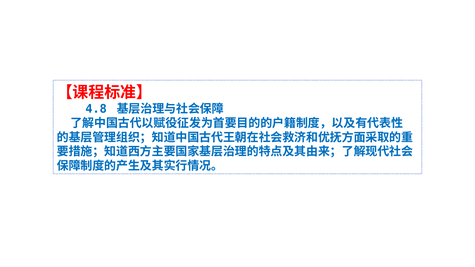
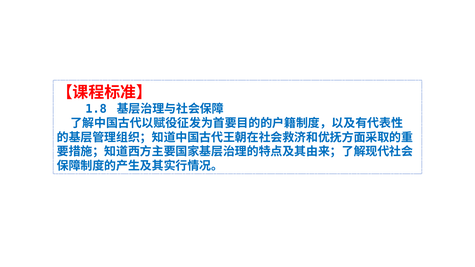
4.8: 4.8 -> 1.8
